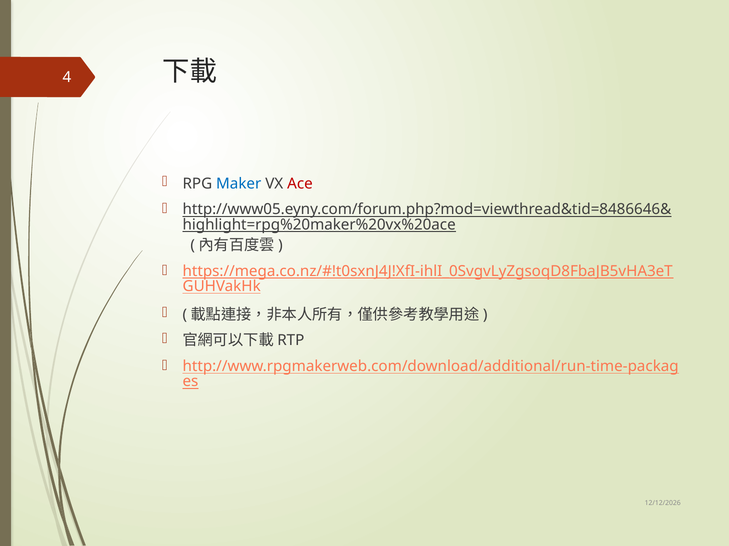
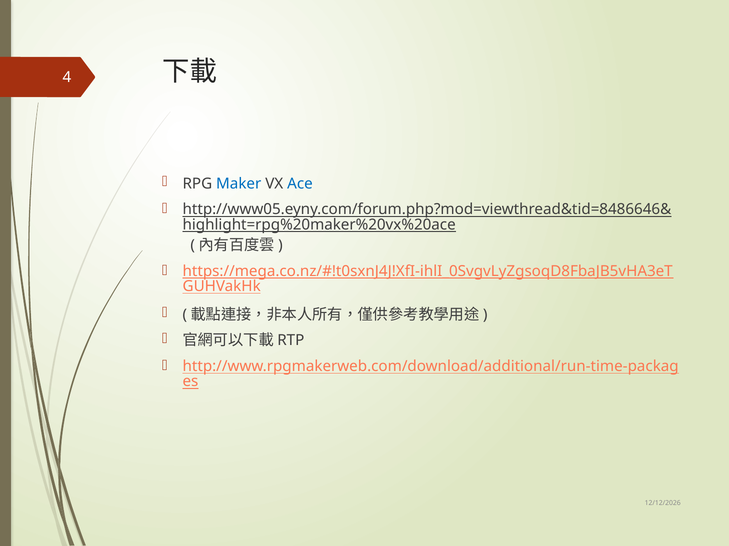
Ace colour: red -> blue
